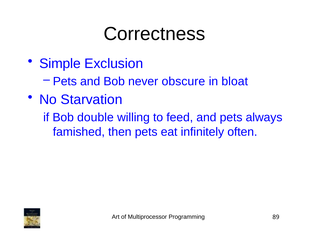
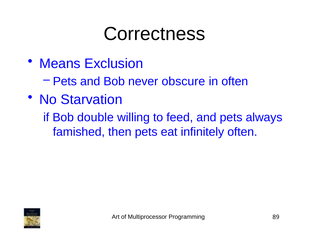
Simple: Simple -> Means
in bloat: bloat -> often
